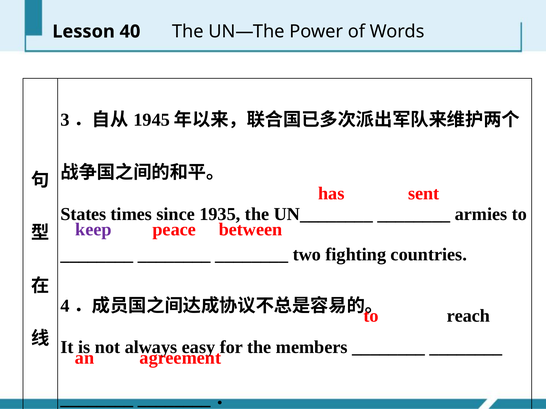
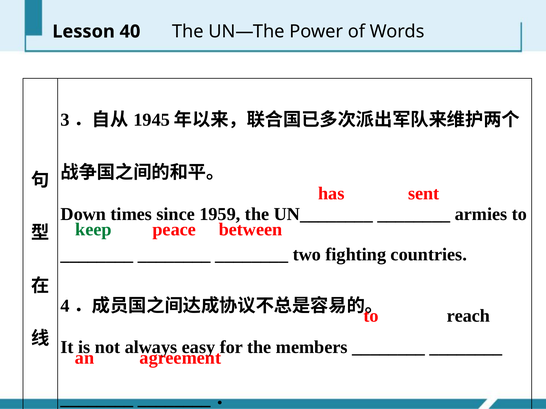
States: States -> Down
1935: 1935 -> 1959
keep colour: purple -> green
